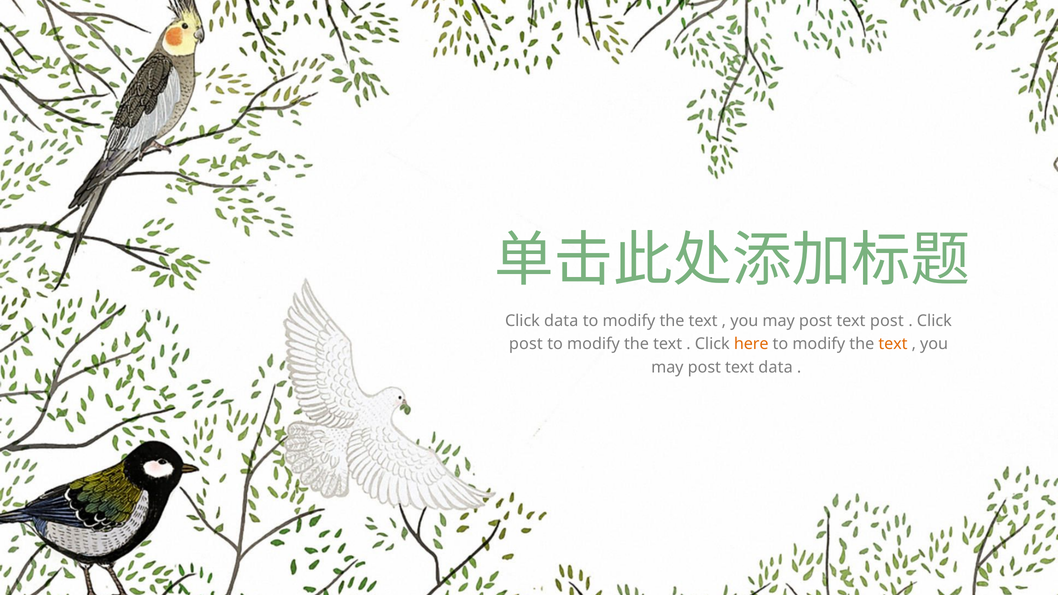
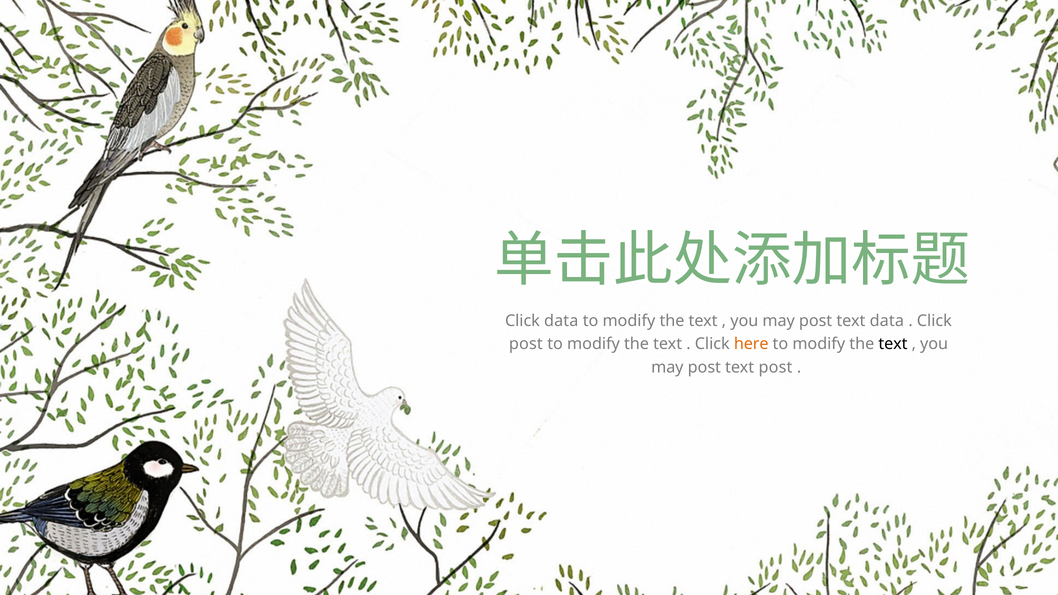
text post: post -> data
text at (893, 344) colour: orange -> black
text data: data -> post
